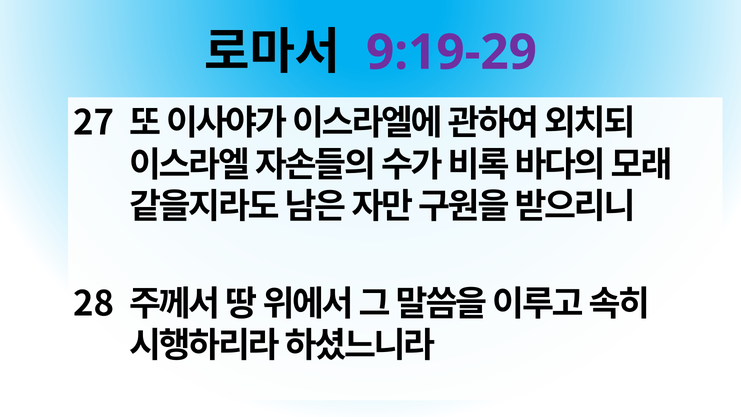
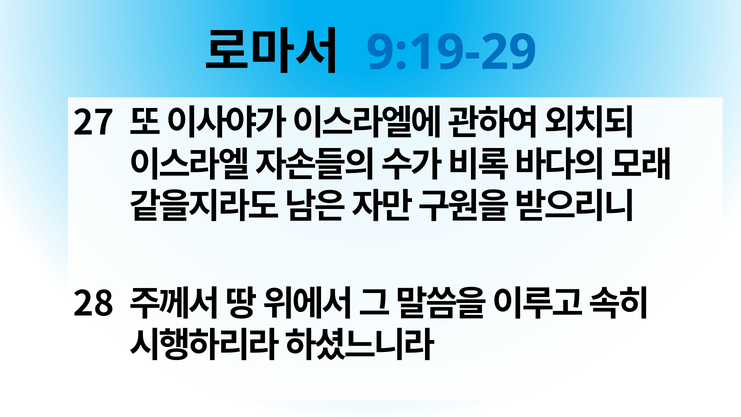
9:19-29 colour: purple -> blue
